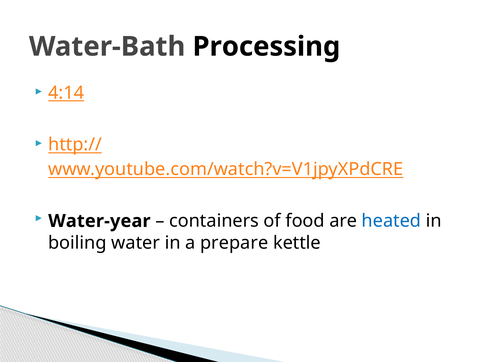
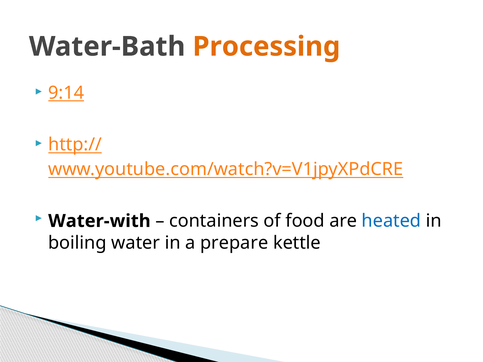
Processing colour: black -> orange
4:14: 4:14 -> 9:14
Water-year: Water-year -> Water-with
